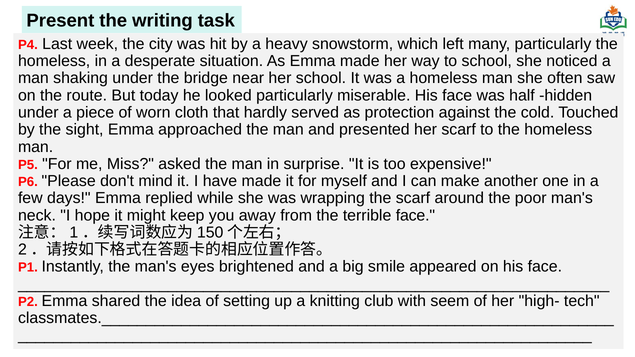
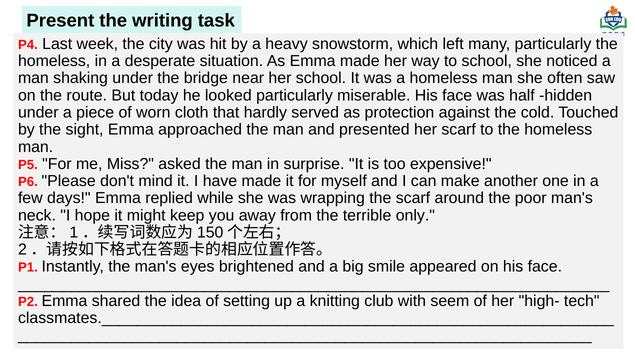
terrible face: face -> only
